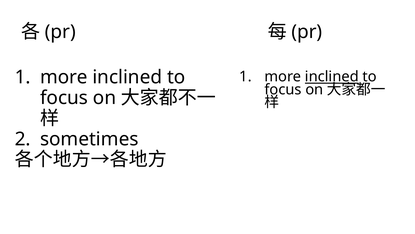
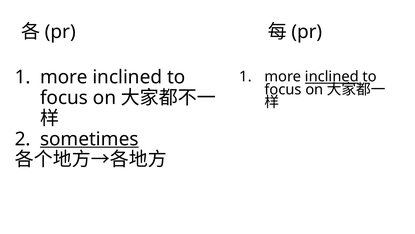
sometimes underline: none -> present
